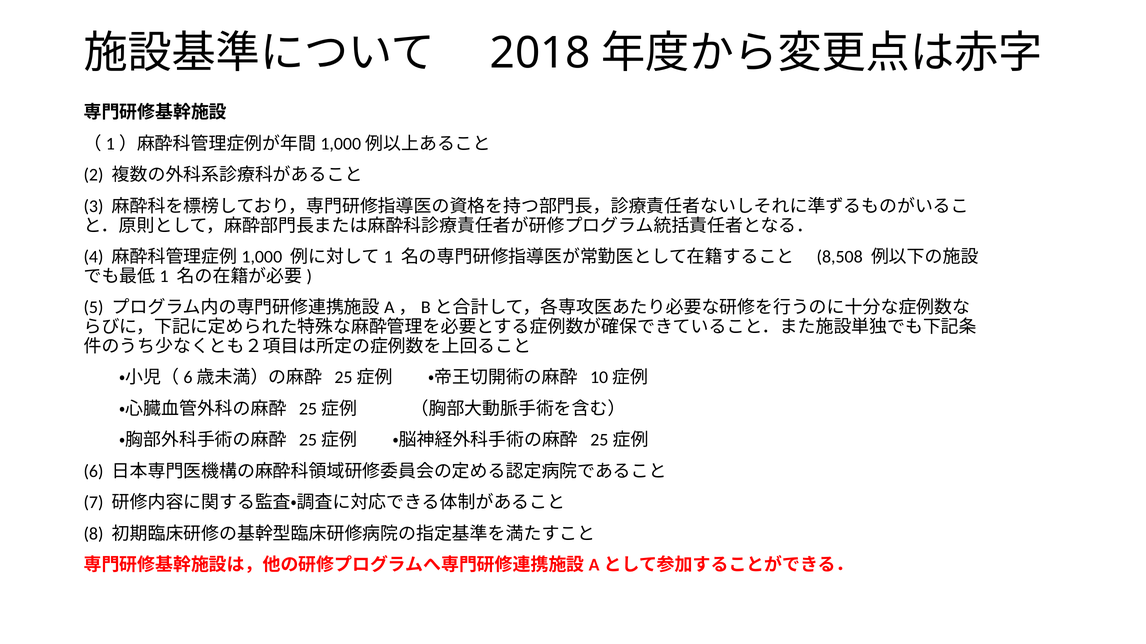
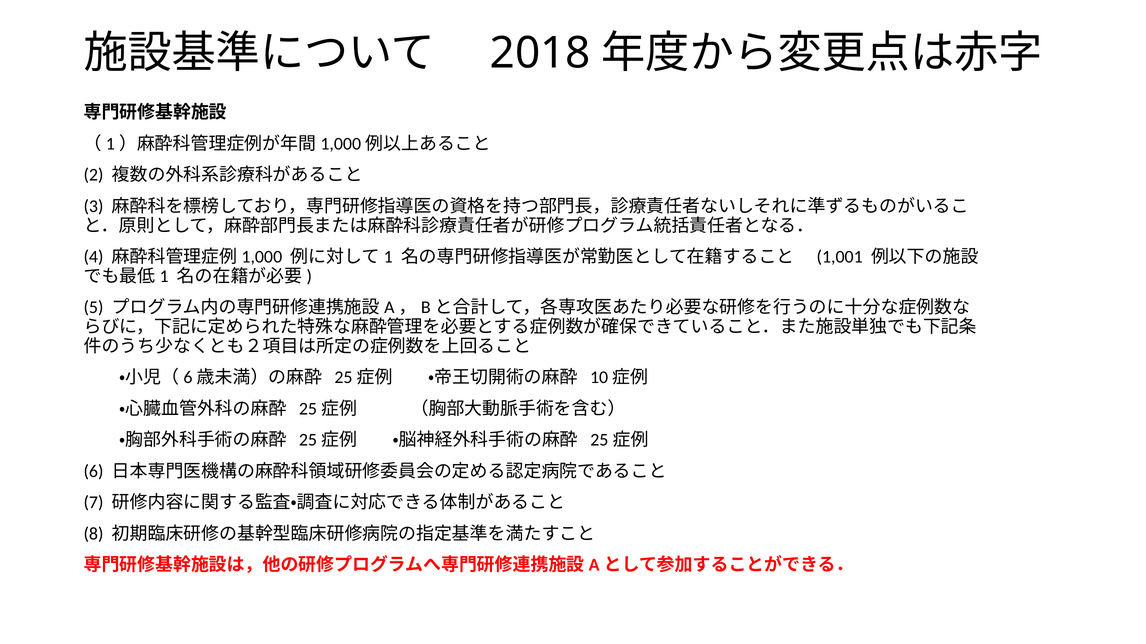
8,508: 8,508 -> 1,001
